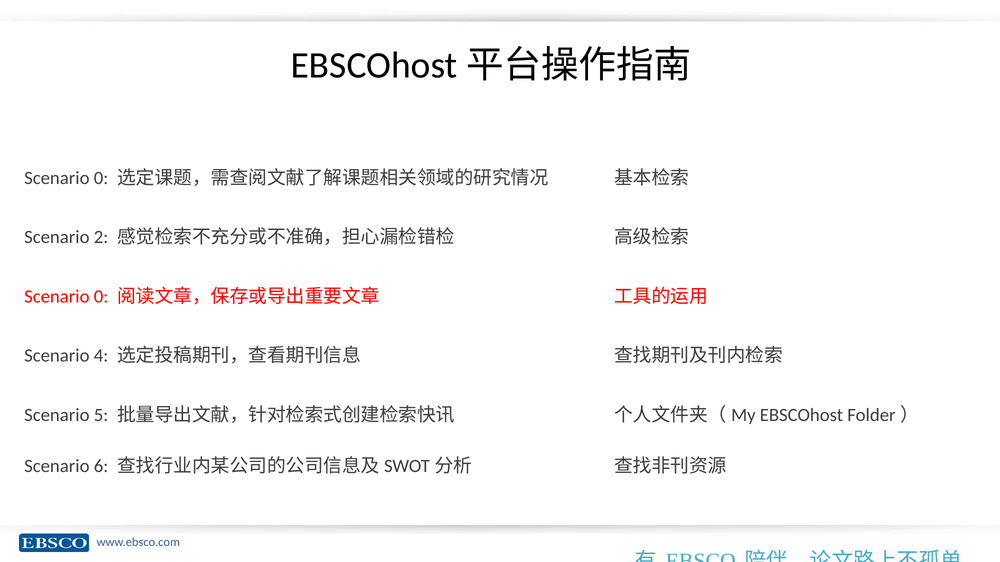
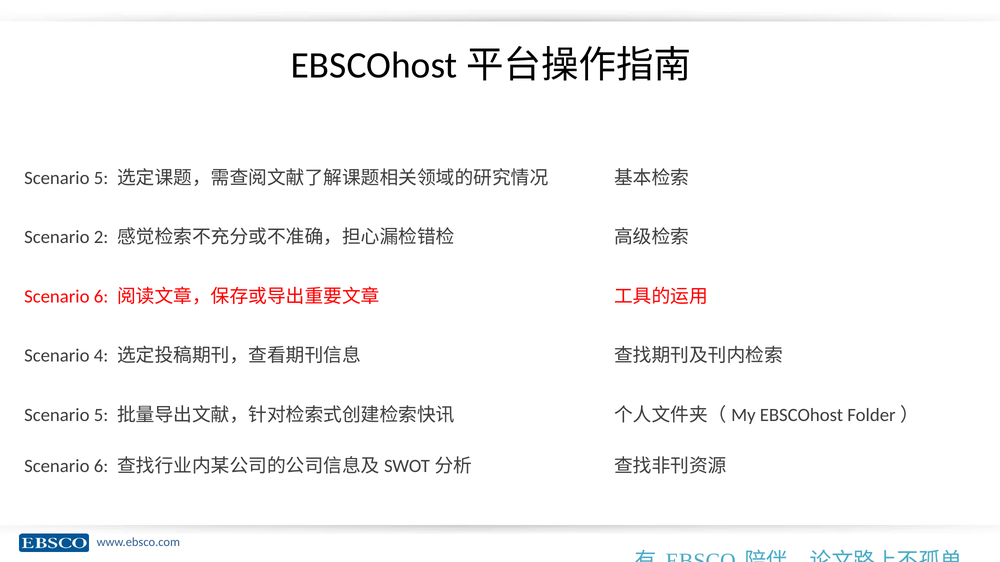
0 at (101, 178): 0 -> 5
0 at (101, 297): 0 -> 6
